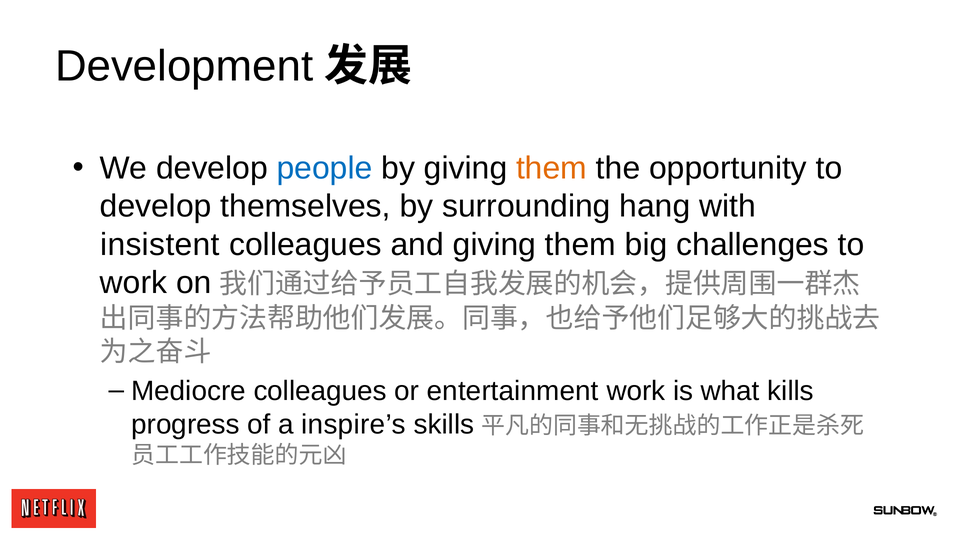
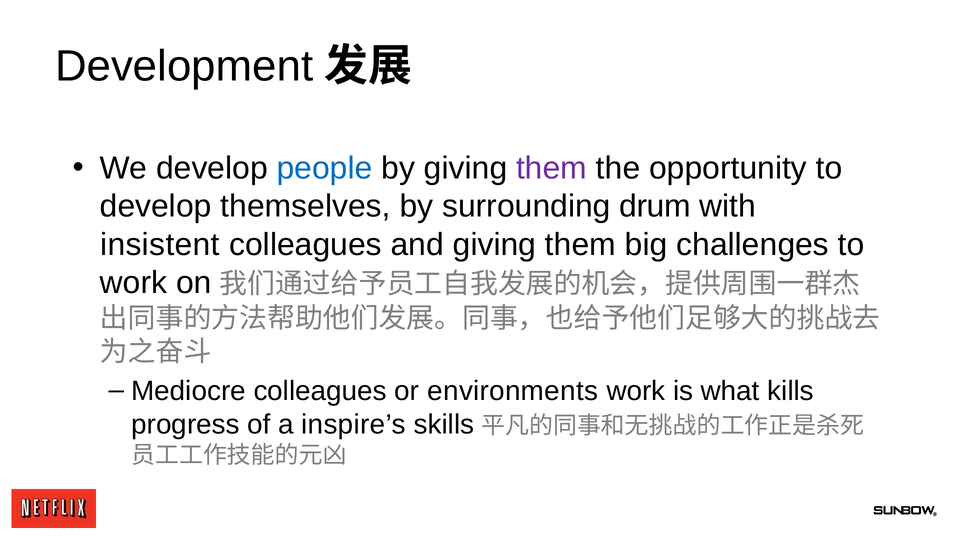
them at (552, 168) colour: orange -> purple
hang: hang -> drum
entertainment: entertainment -> environments
